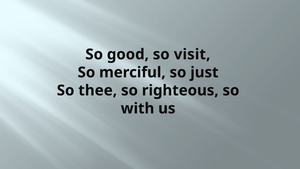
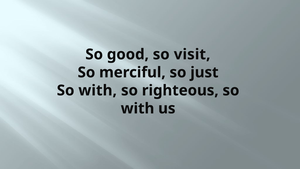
thee at (98, 90): thee -> with
